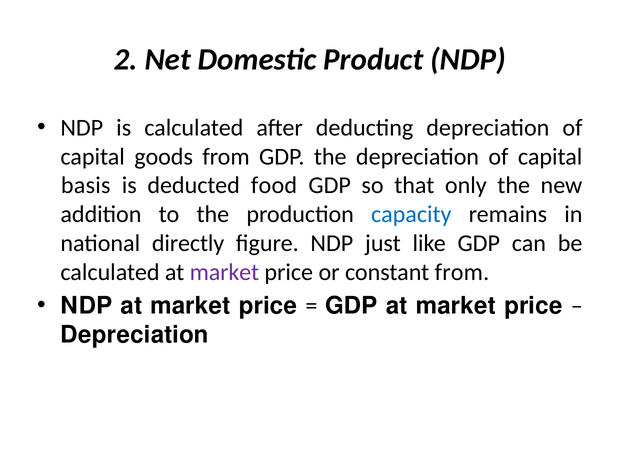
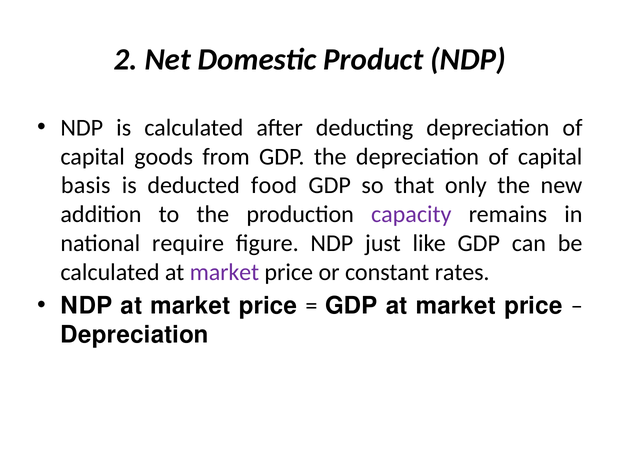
capacity colour: blue -> purple
directly: directly -> require
constant from: from -> rates
